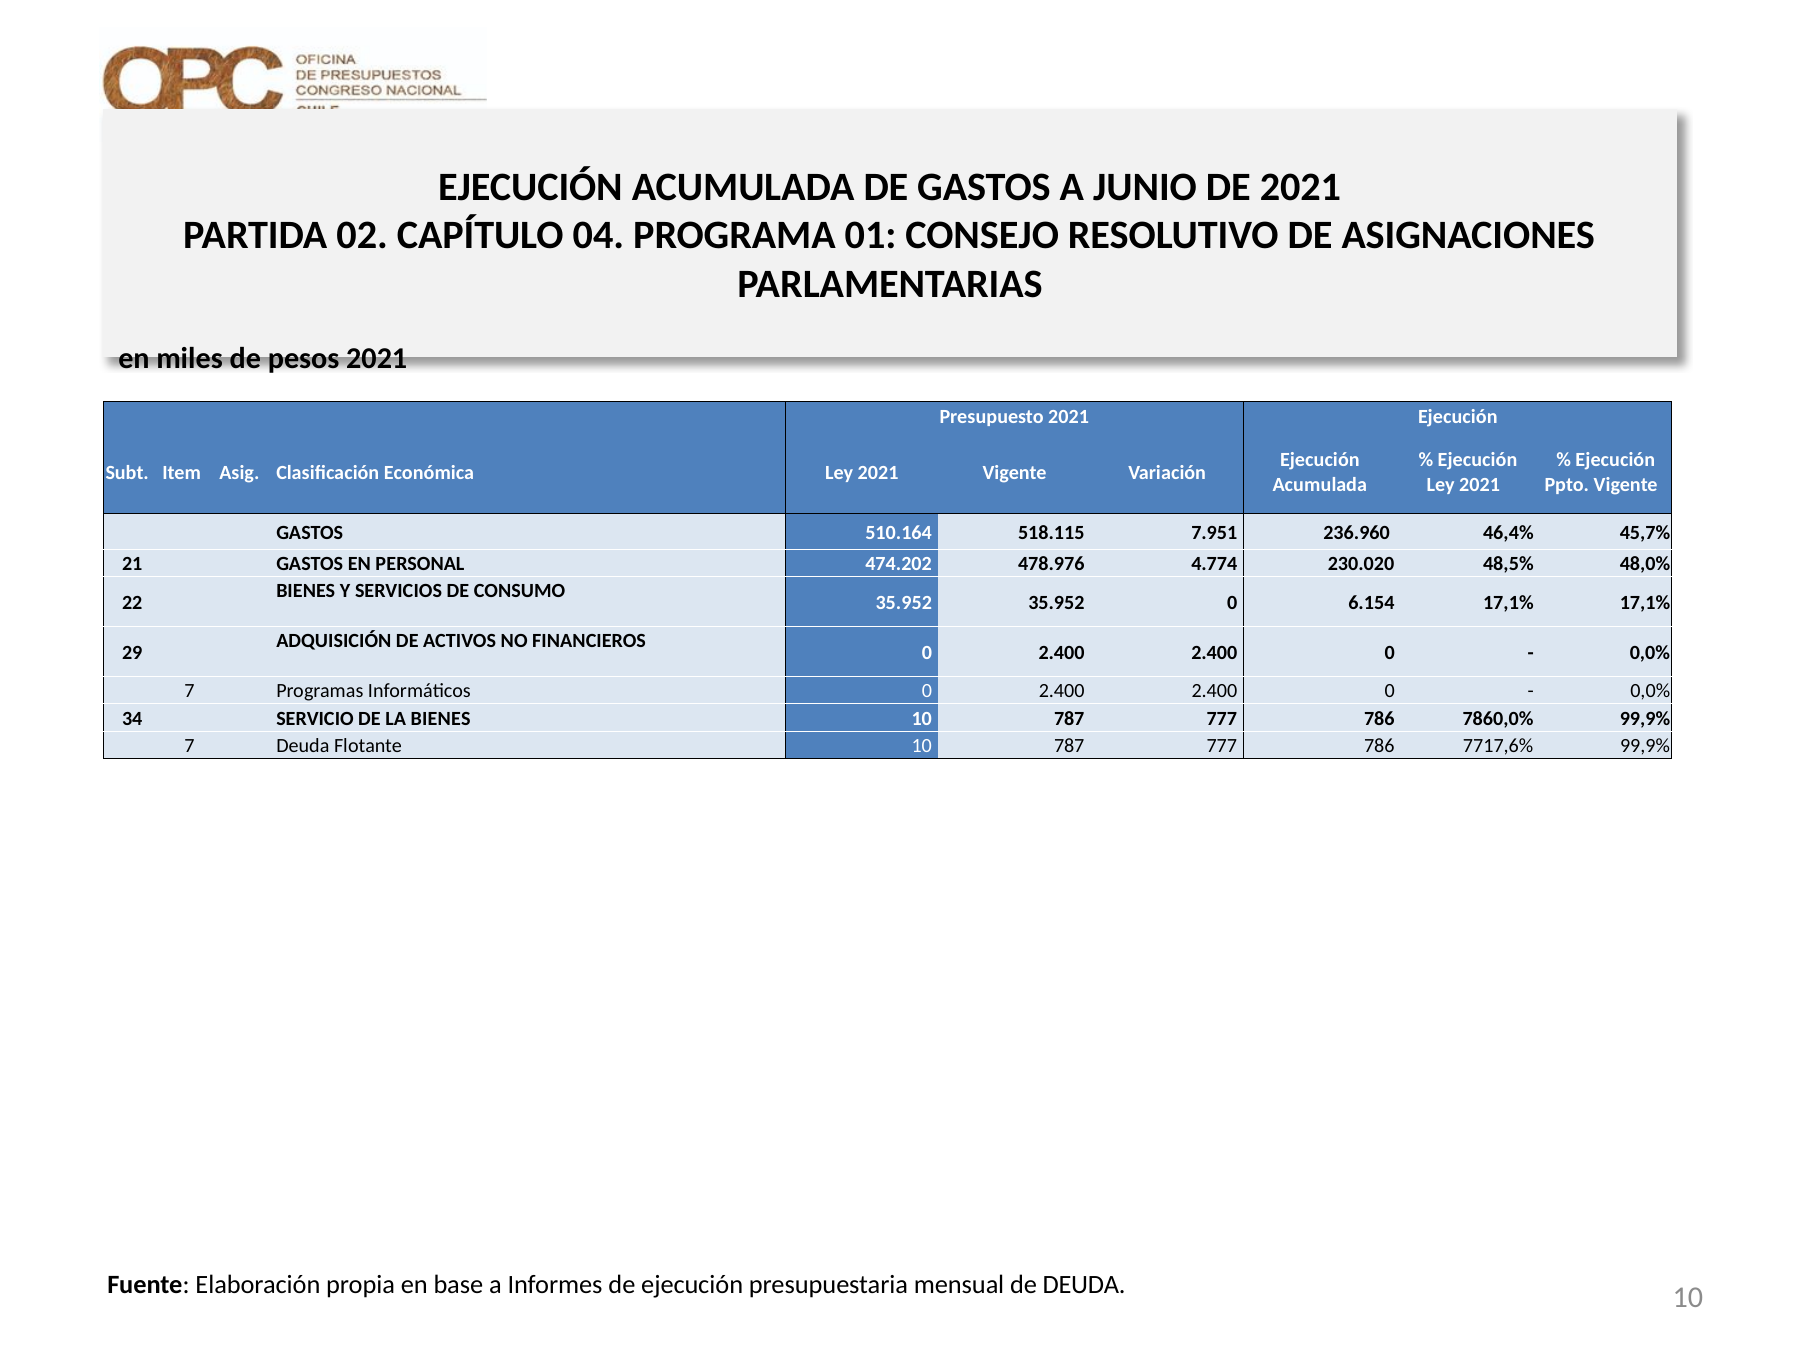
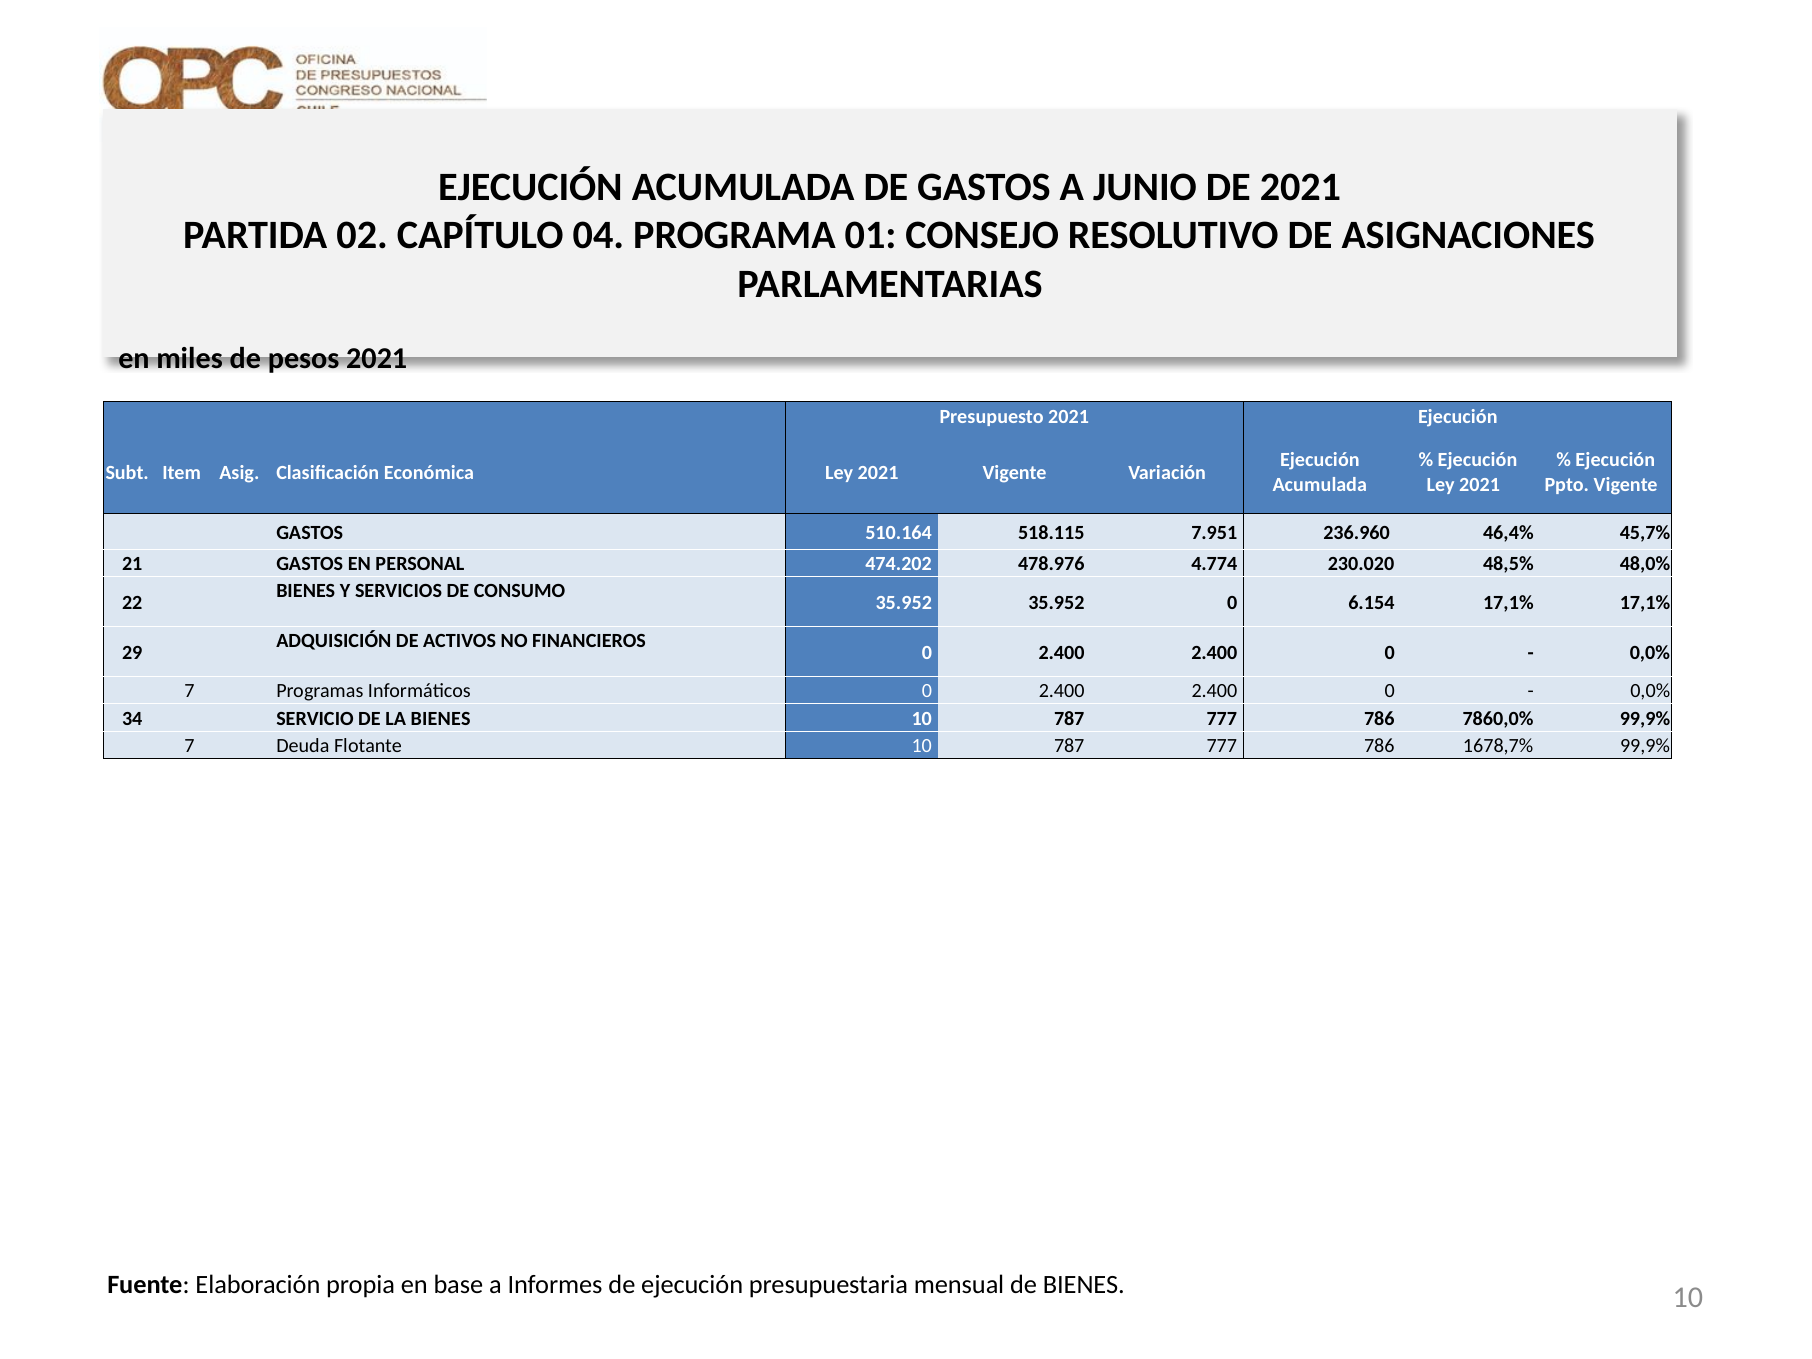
7717,6%: 7717,6% -> 1678,7%
de DEUDA: DEUDA -> BIENES
